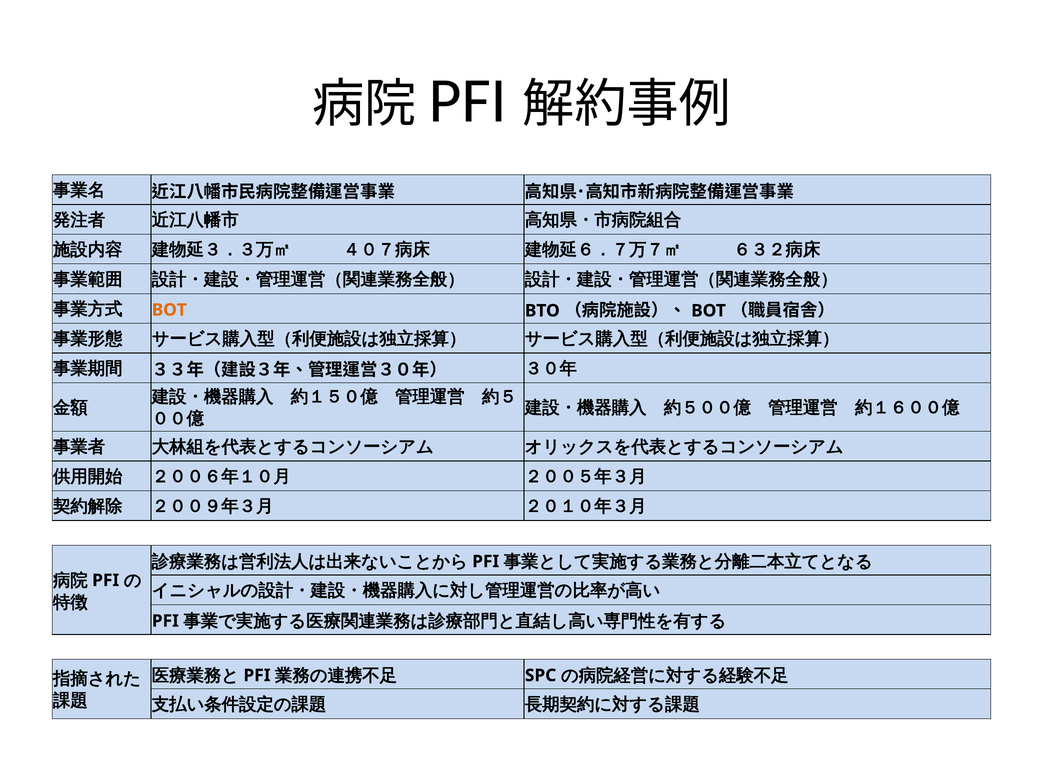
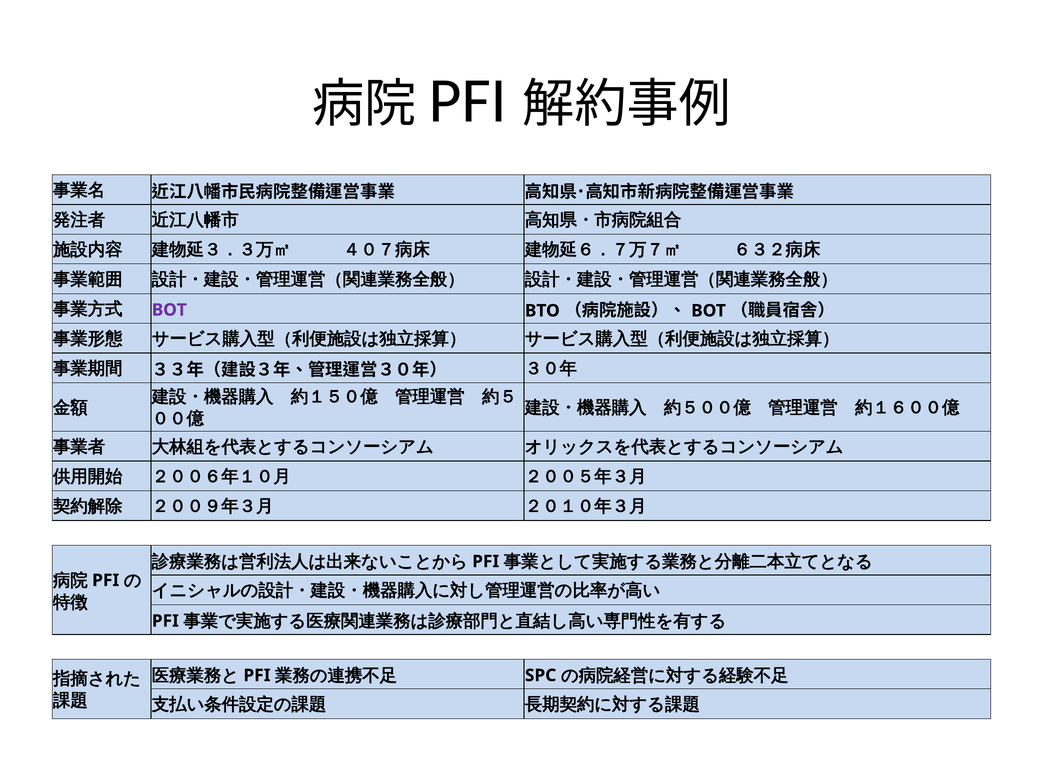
BOT at (169, 310) colour: orange -> purple
